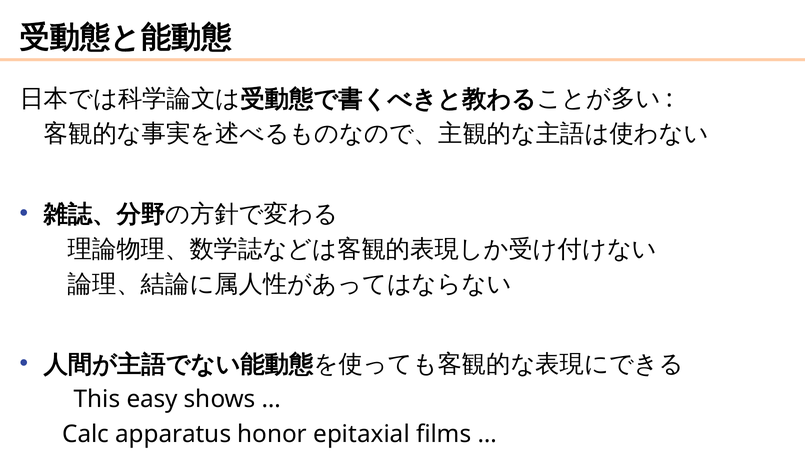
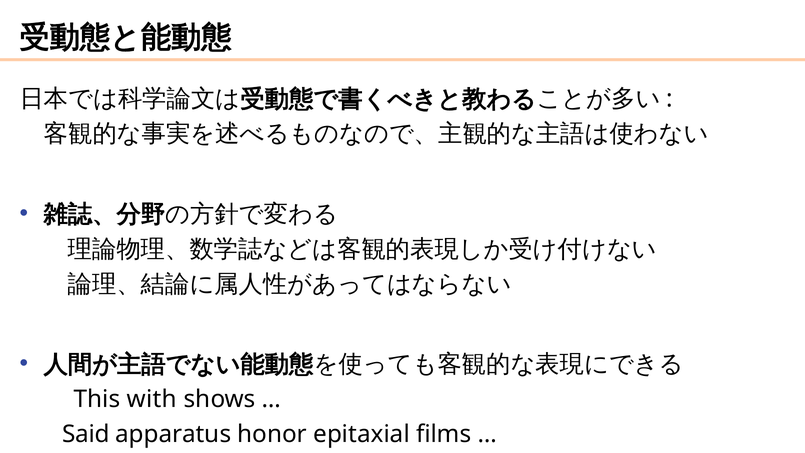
easy: easy -> with
Calc: Calc -> Said
